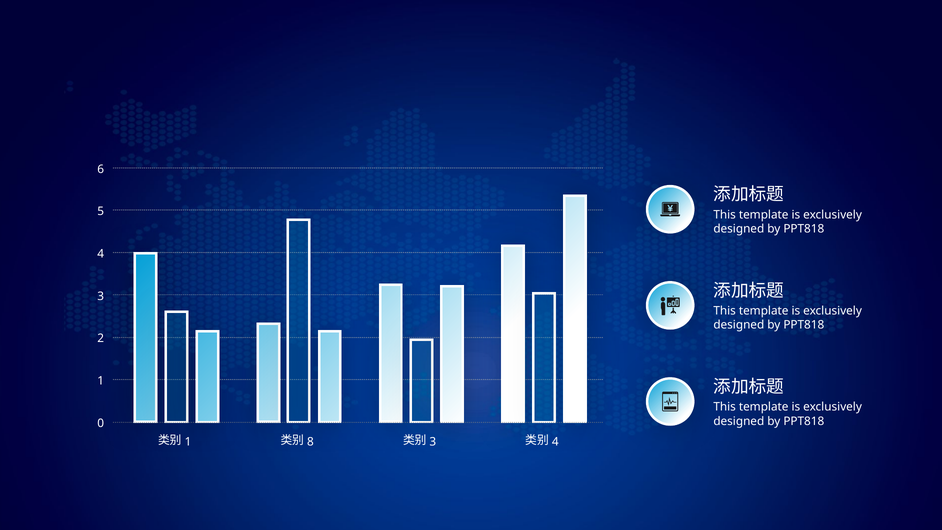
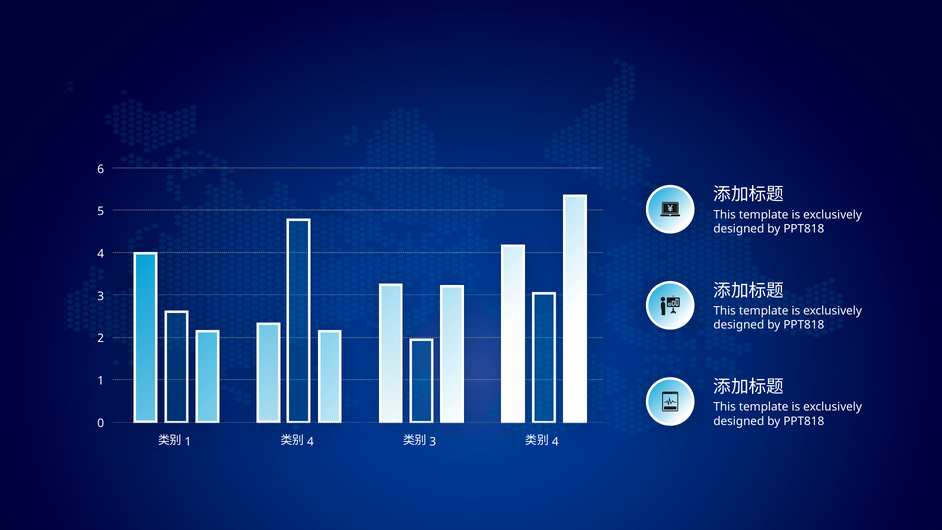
8 at (310, 442): 8 -> 4
